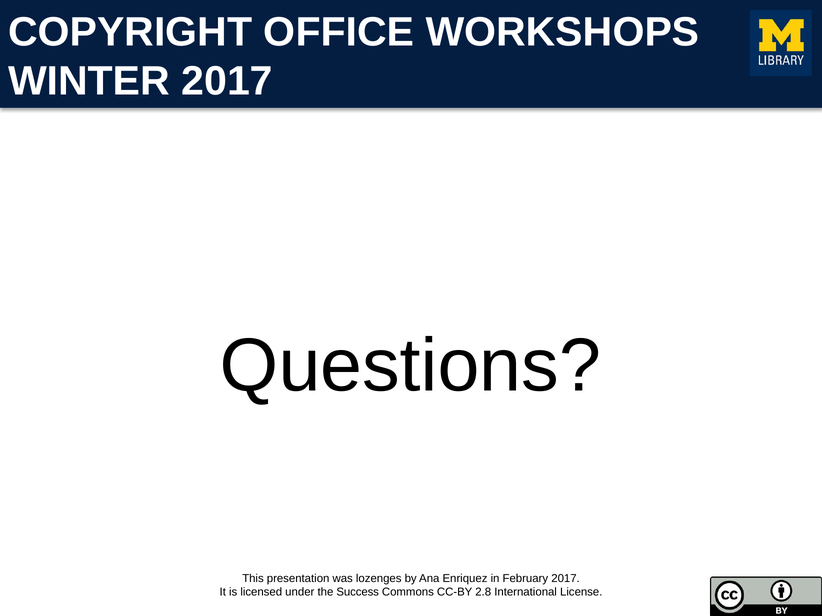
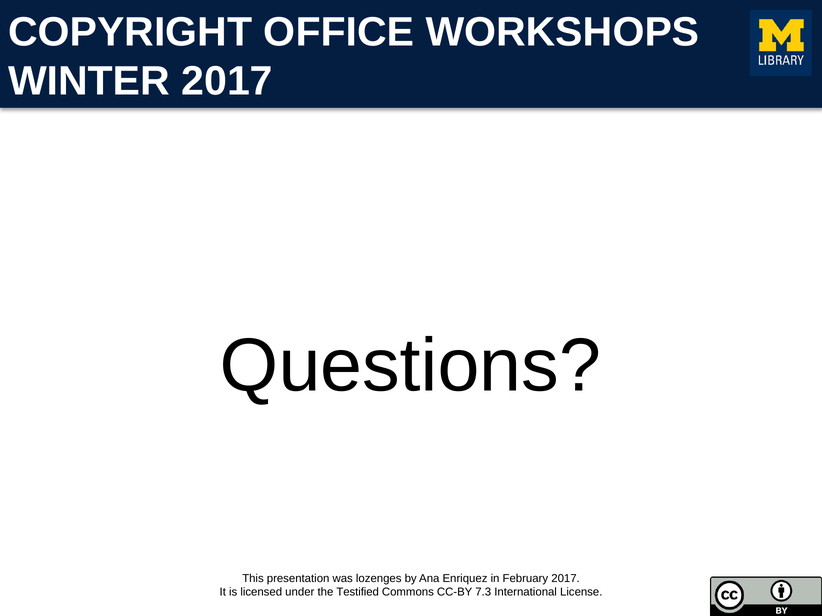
Success: Success -> Testified
2.8: 2.8 -> 7.3
